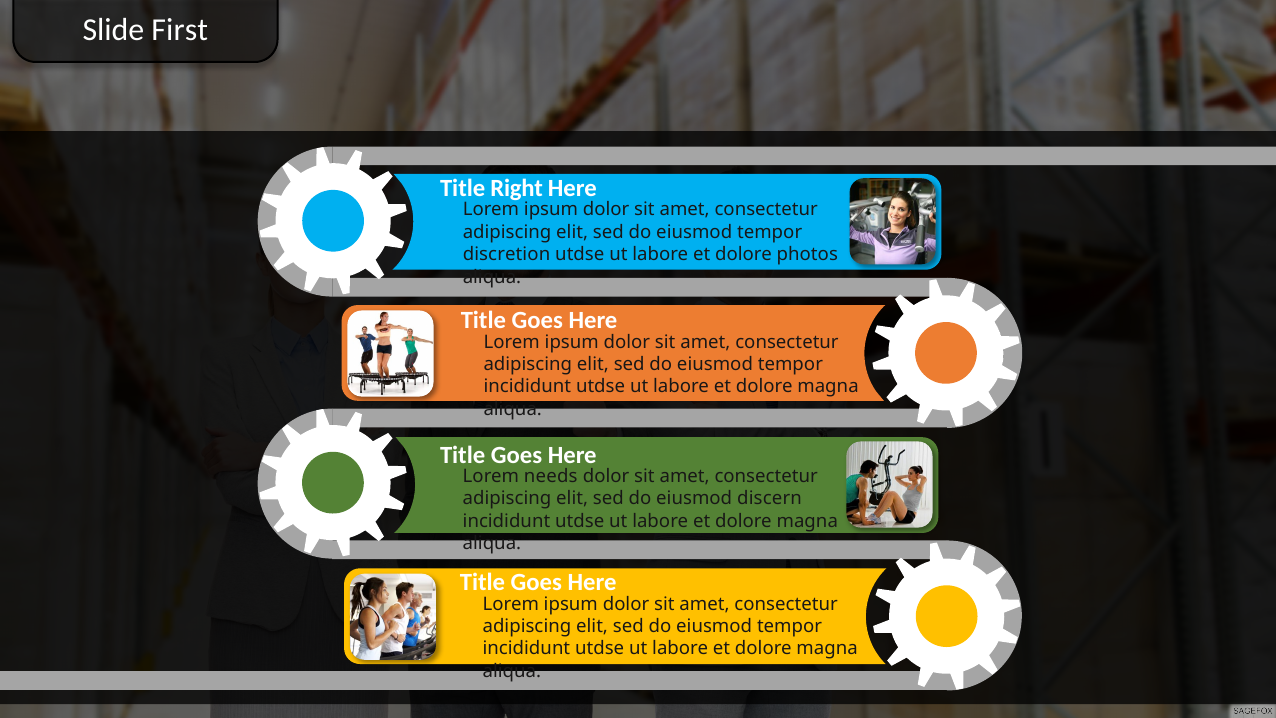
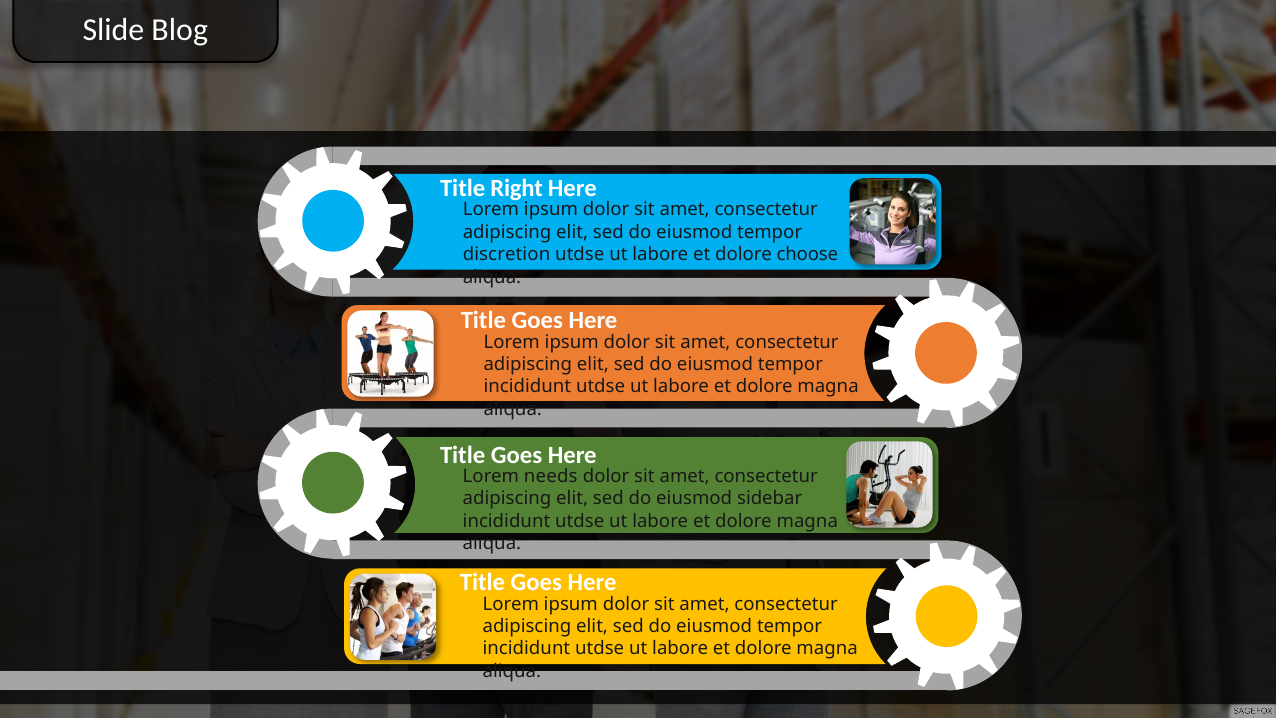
First: First -> Blog
photos: photos -> choose
discern: discern -> sidebar
